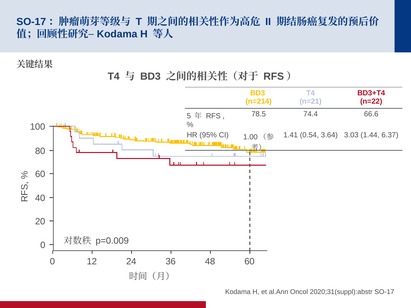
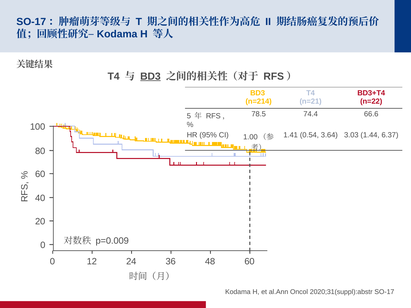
BD3 at (150, 76) underline: none -> present
